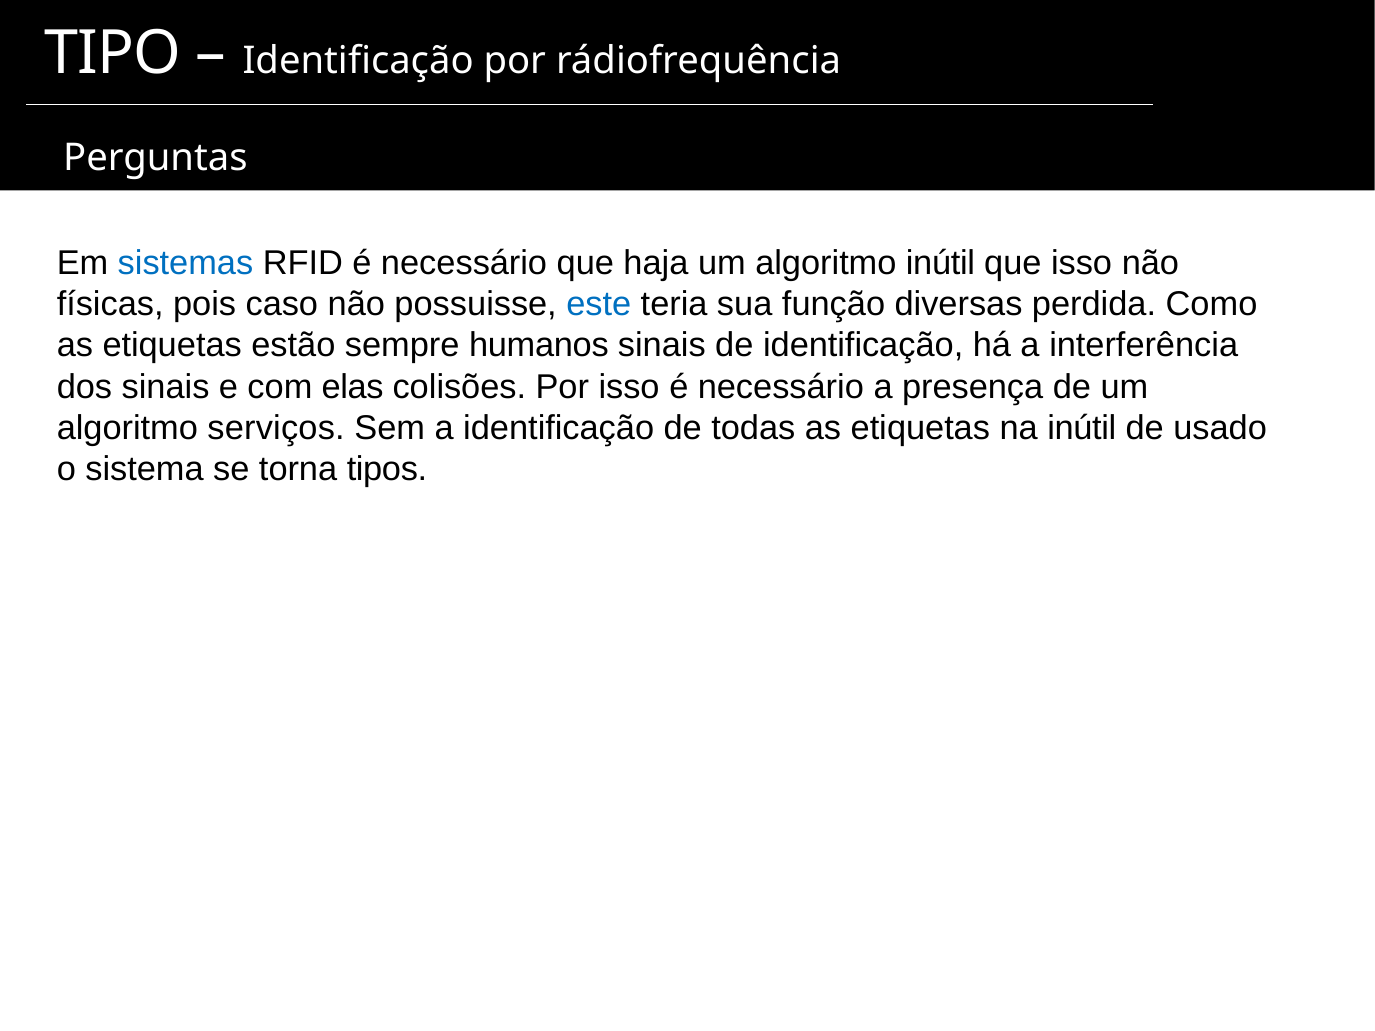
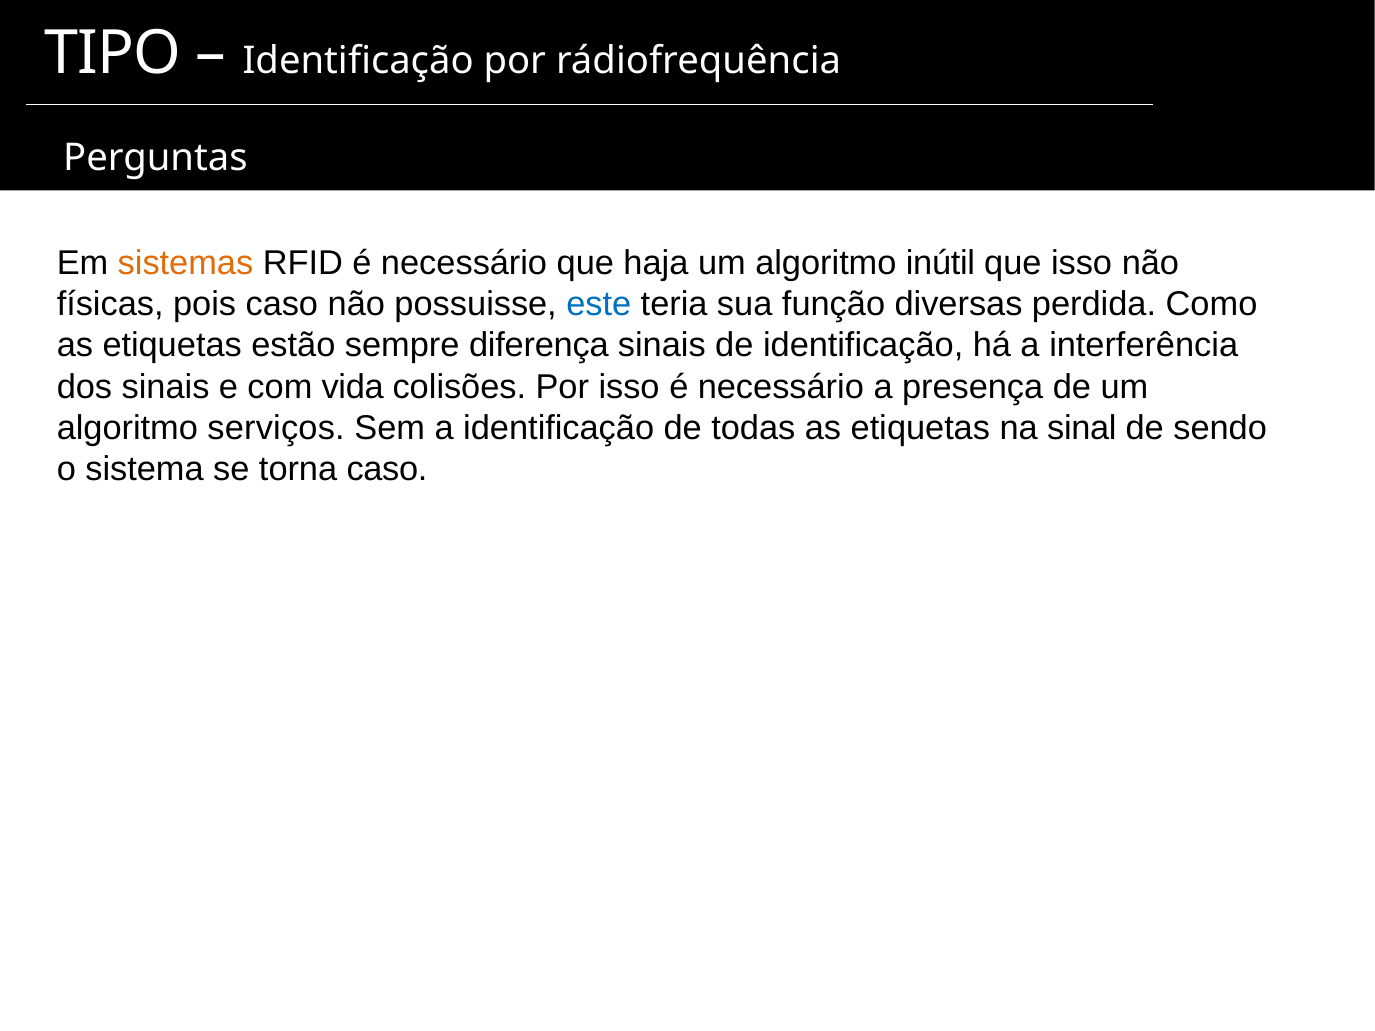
sistemas colour: blue -> orange
humanos: humanos -> diferença
elas: elas -> vida
na inútil: inútil -> sinal
usado: usado -> sendo
torna tipos: tipos -> caso
